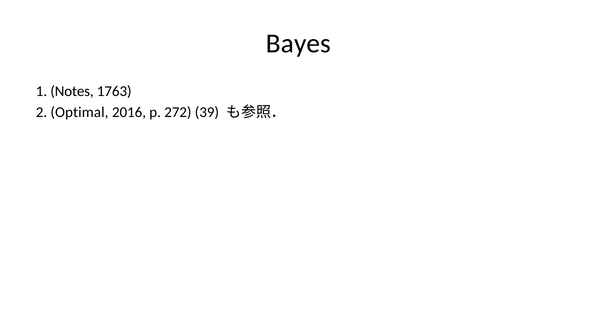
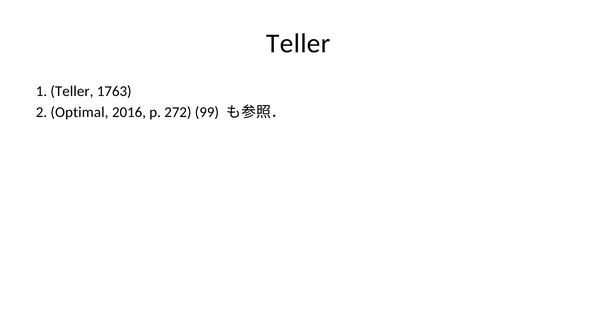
Bayes at (298, 43): Bayes -> Teller
1 Notes: Notes -> Teller
39: 39 -> 99
